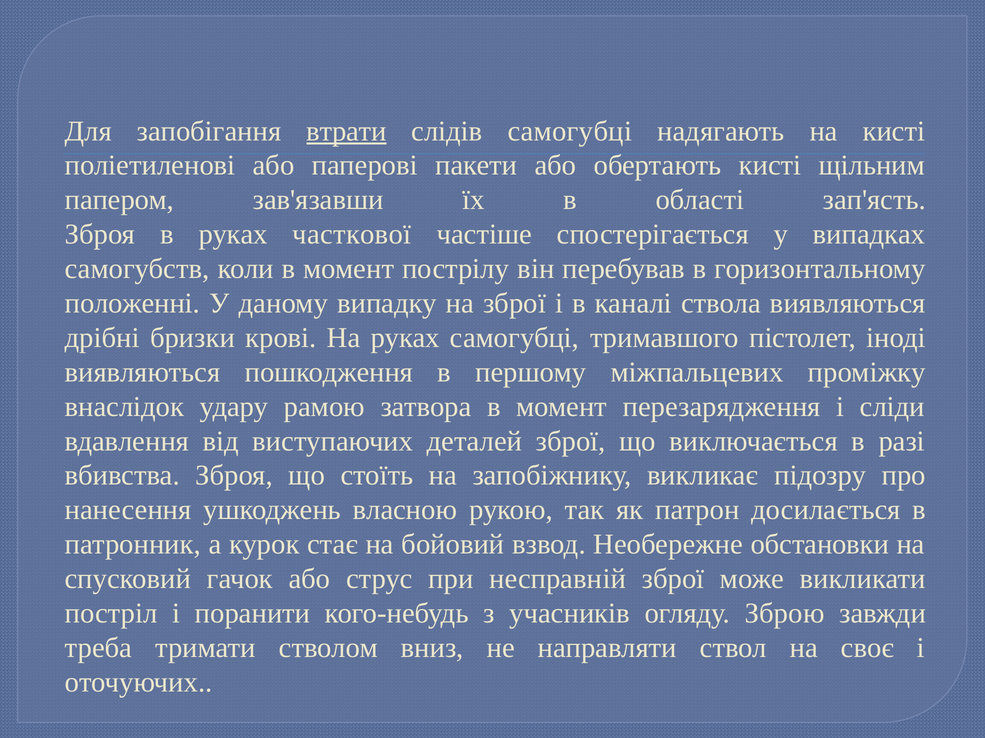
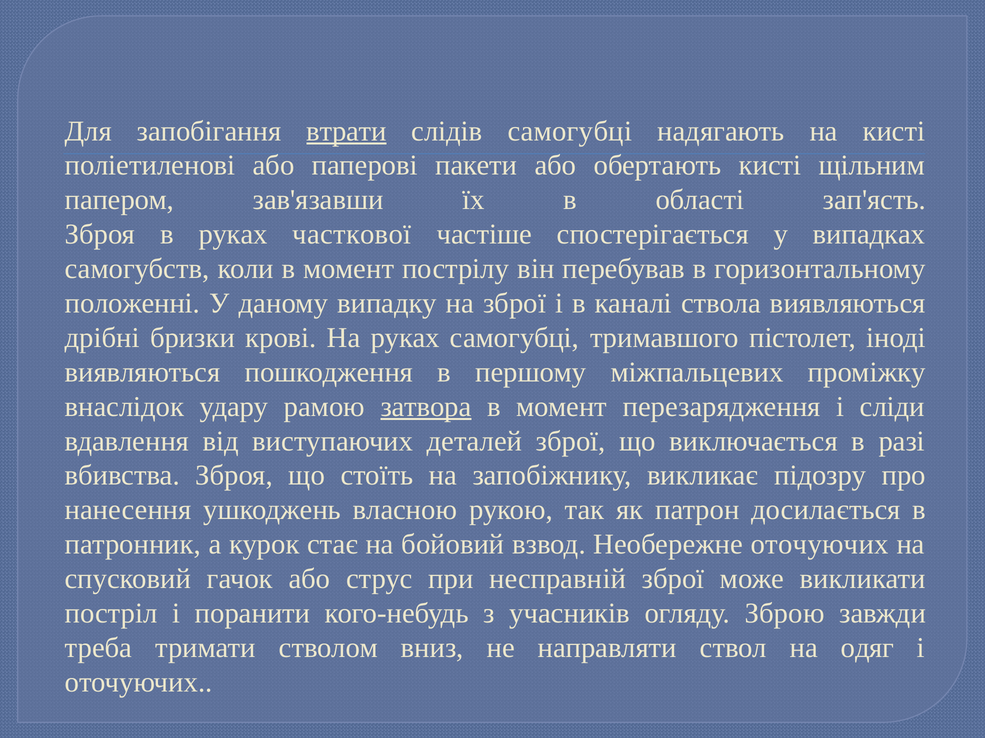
затвора underline: none -> present
Необережне обстановки: обстановки -> оточуючих
своє: своє -> одяг
